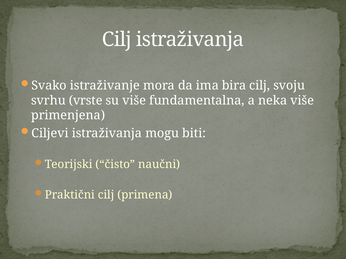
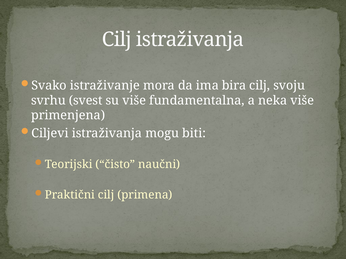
vrste: vrste -> svest
